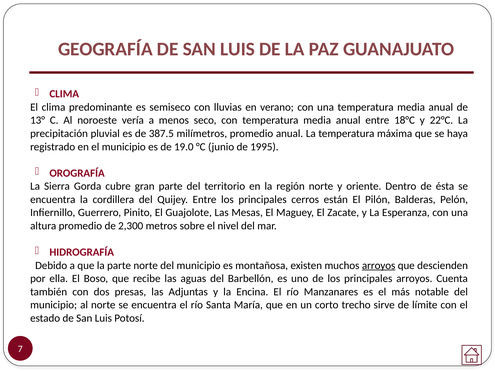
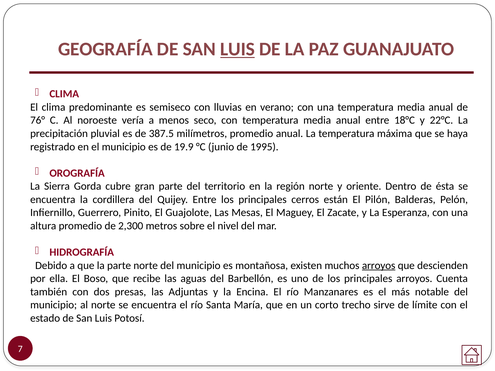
LUIS at (238, 49) underline: none -> present
13°: 13° -> 76°
19.0: 19.0 -> 19.9
